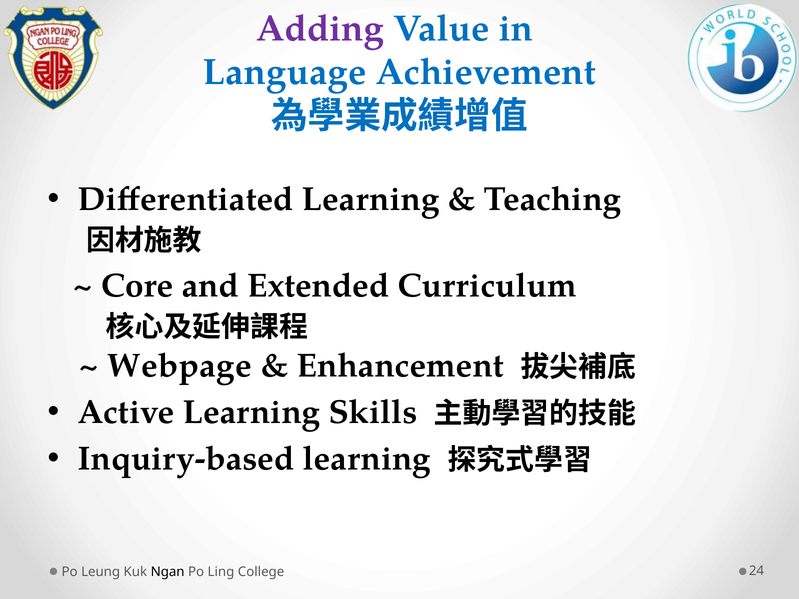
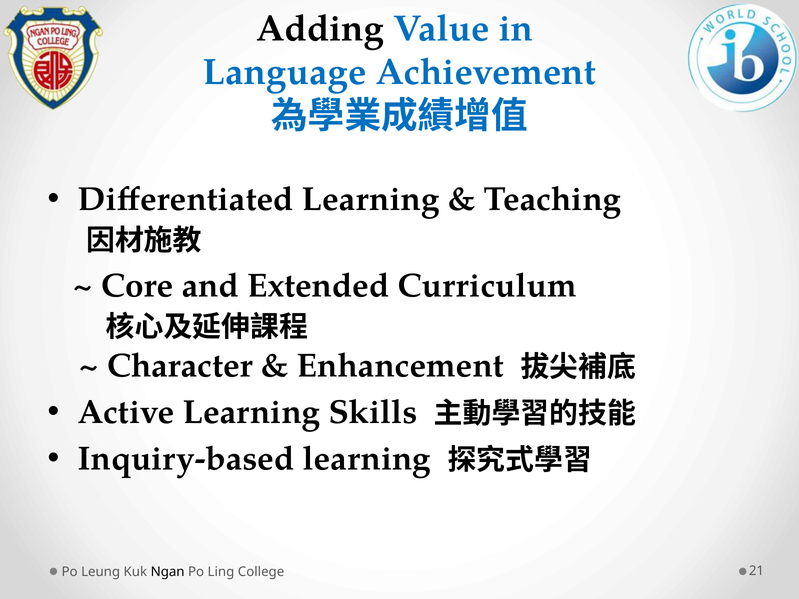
Adding colour: purple -> black
Webpage: Webpage -> Character
24: 24 -> 21
